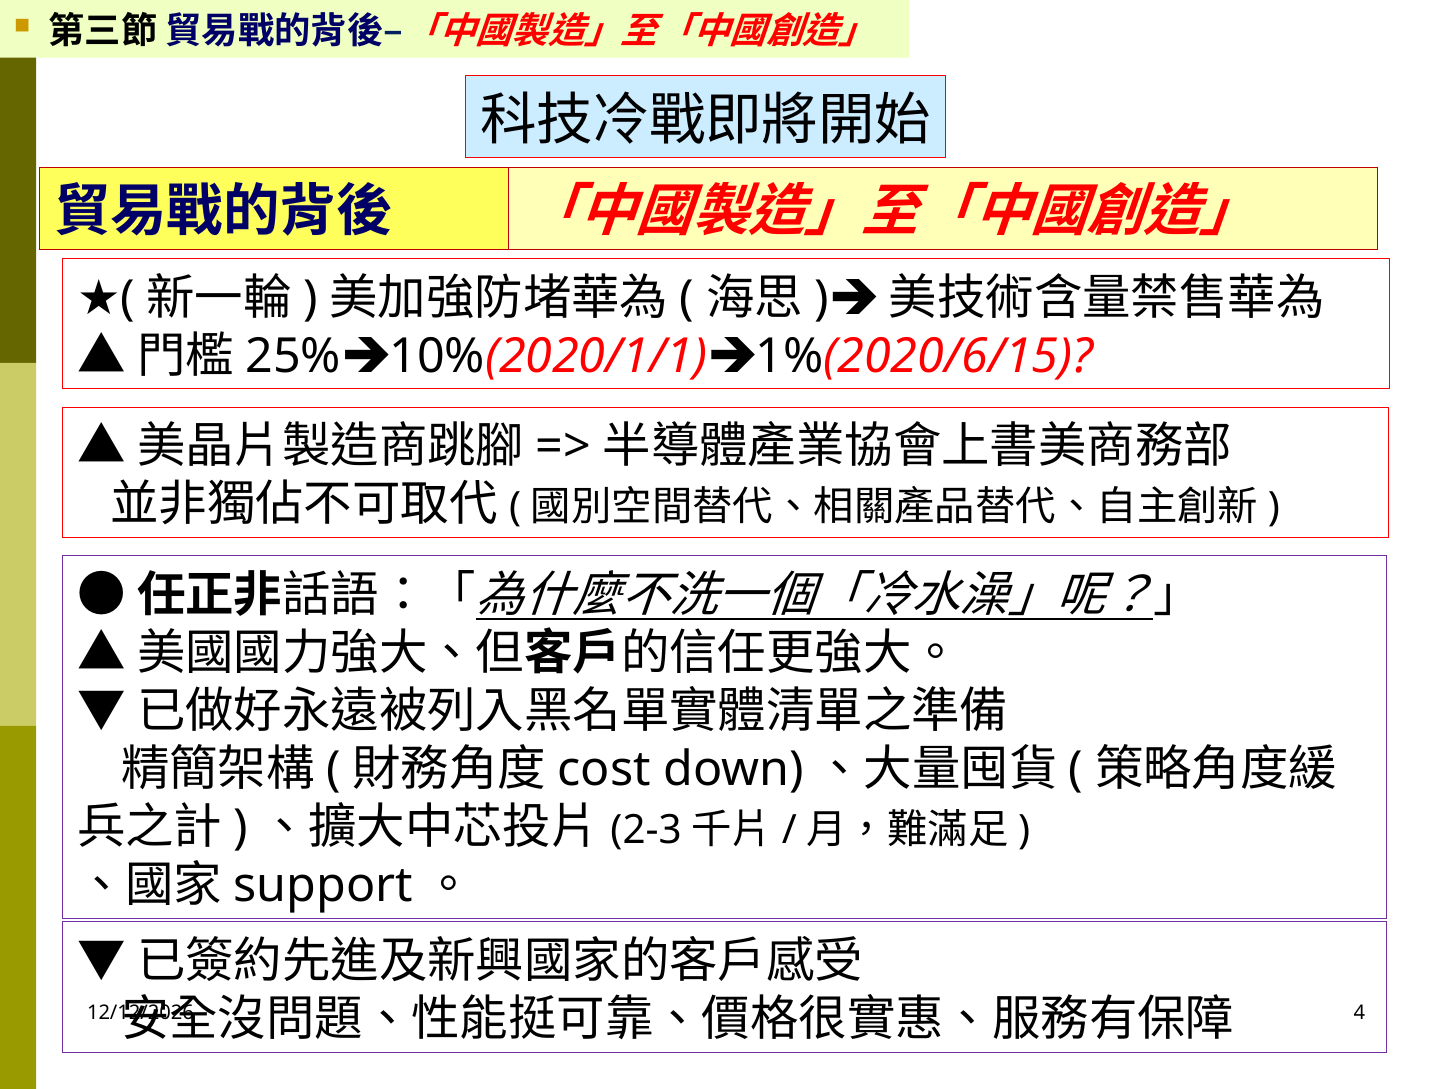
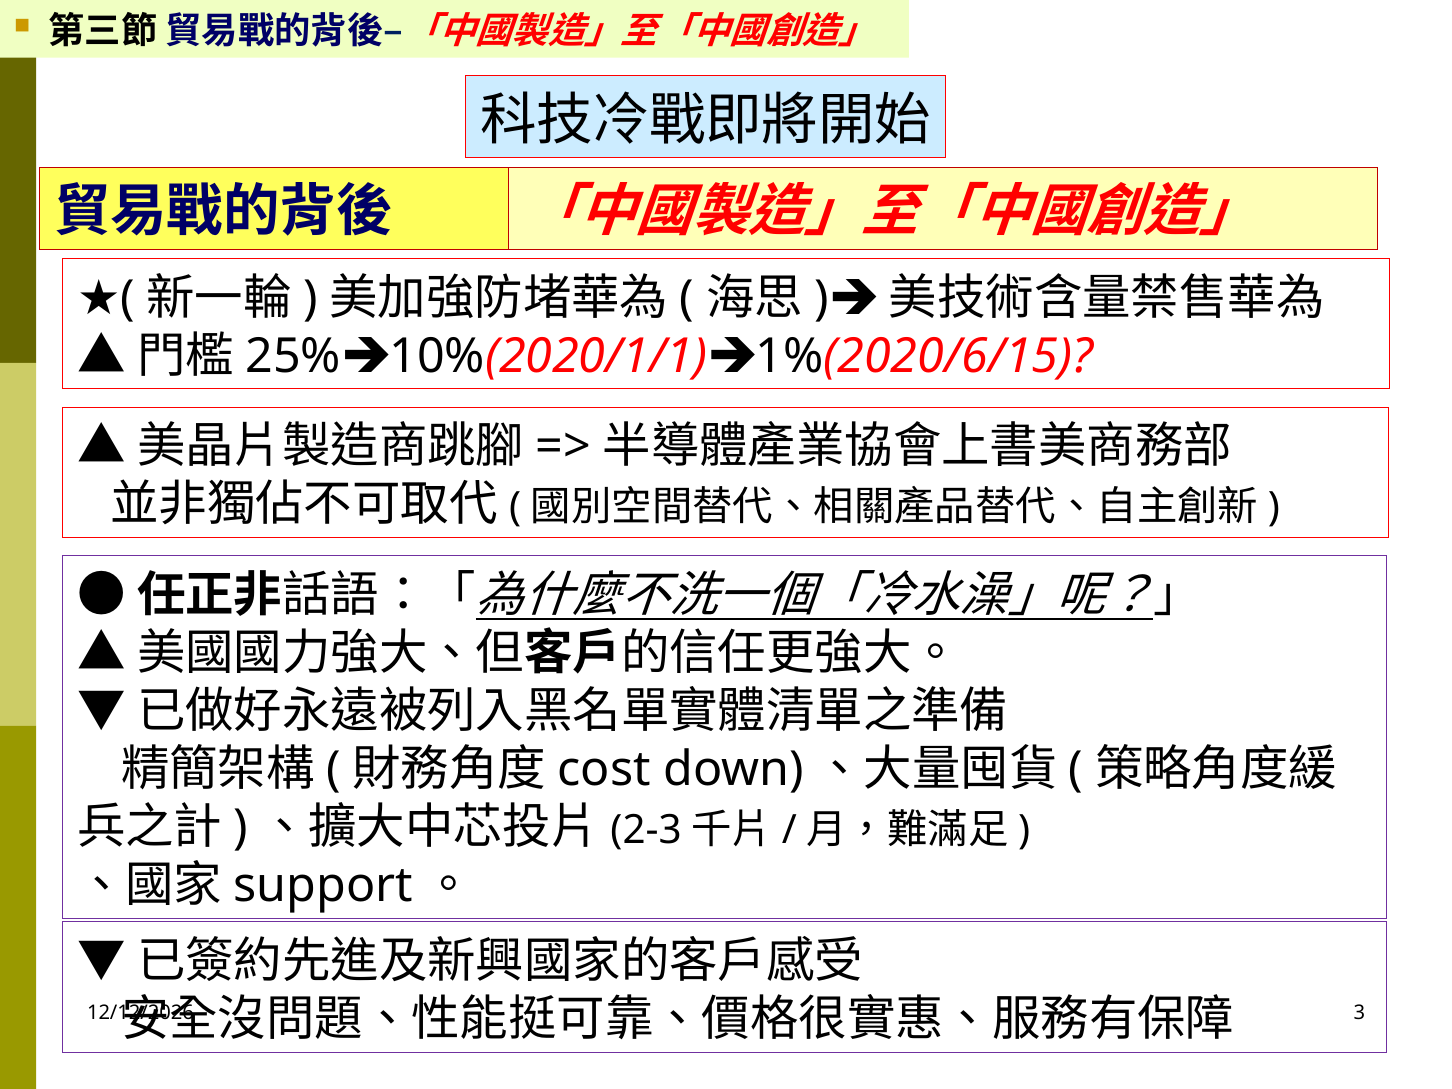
4: 4 -> 3
